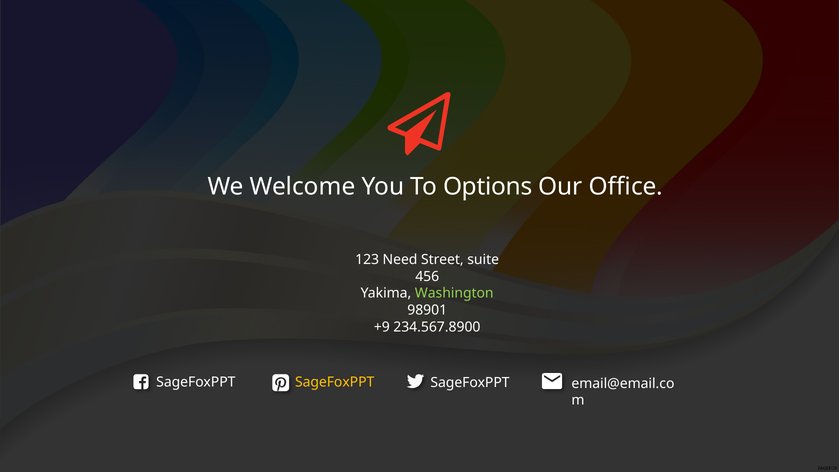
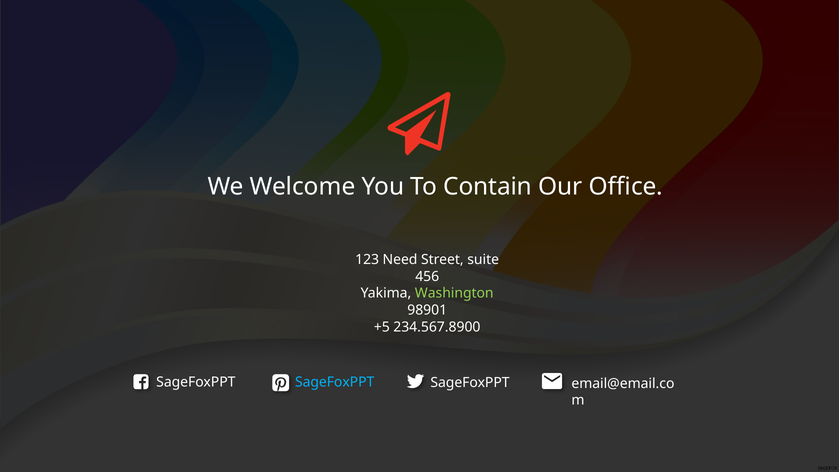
Options: Options -> Contain
+9: +9 -> +5
SageFoxPPT at (335, 382) colour: yellow -> light blue
